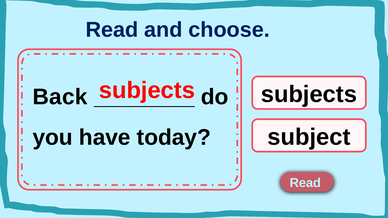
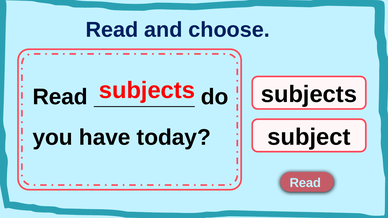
Back at (60, 97): Back -> Read
